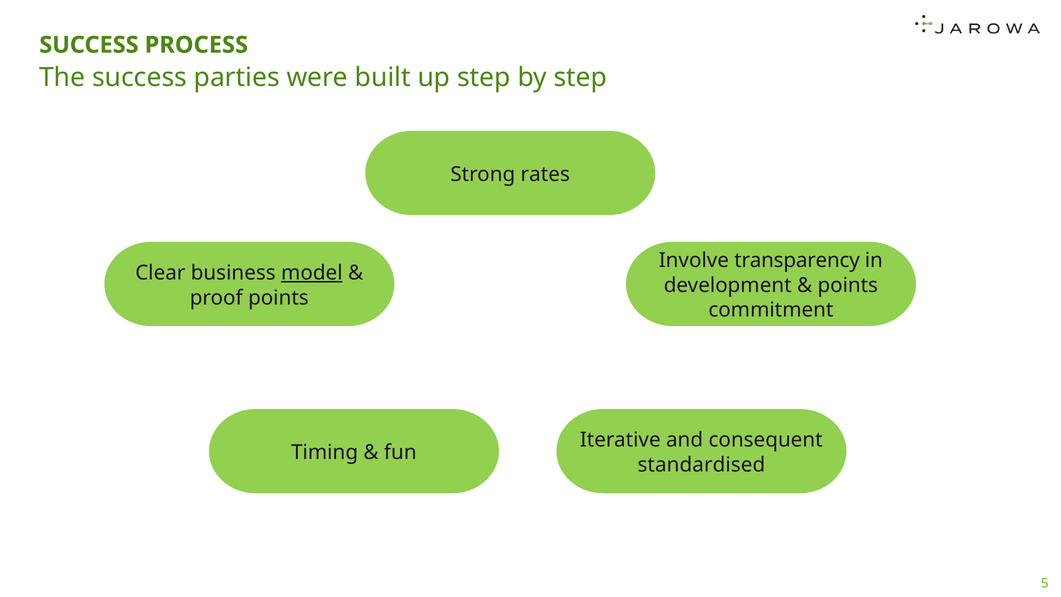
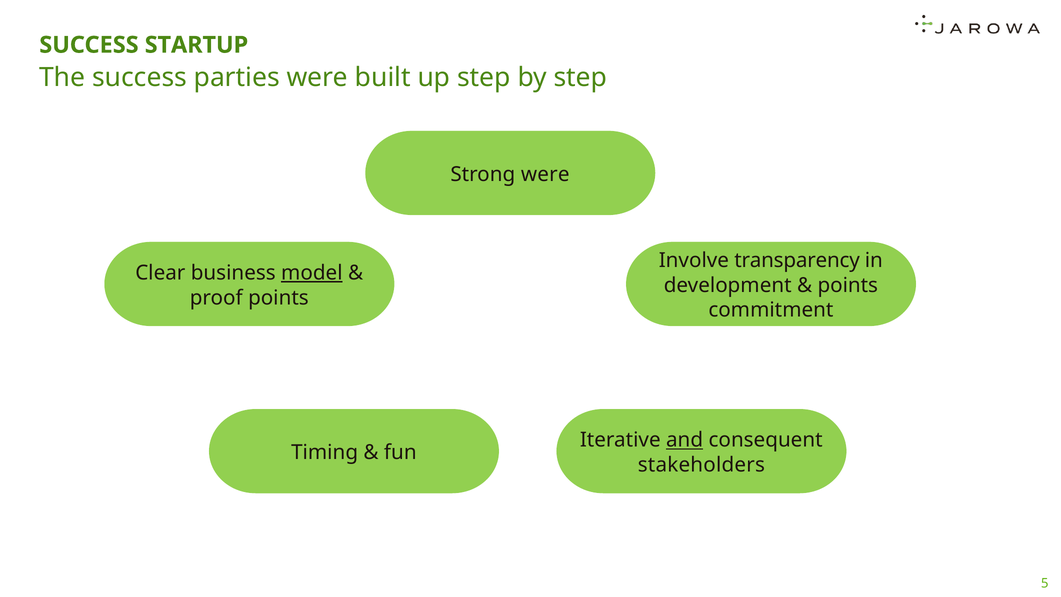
PROCESS: PROCESS -> STARTUP
Strong rates: rates -> were
and underline: none -> present
standardised: standardised -> stakeholders
